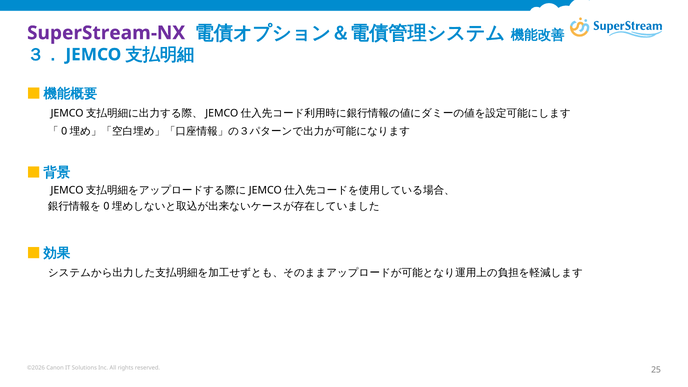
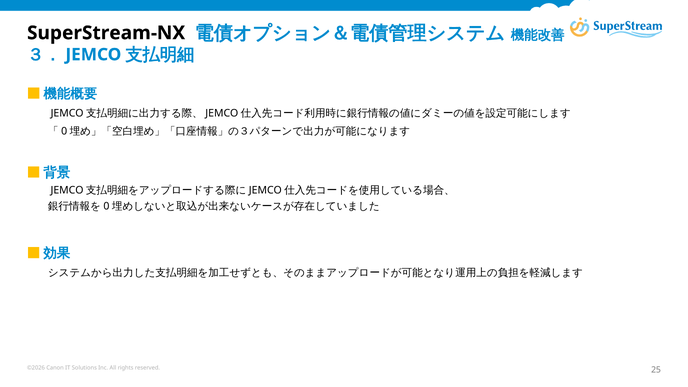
SuperStream-NX colour: purple -> black
